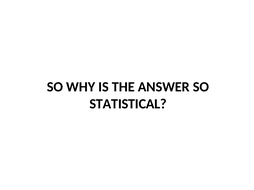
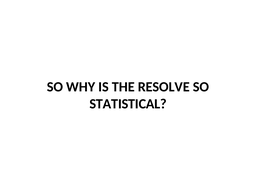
ANSWER: ANSWER -> RESOLVE
